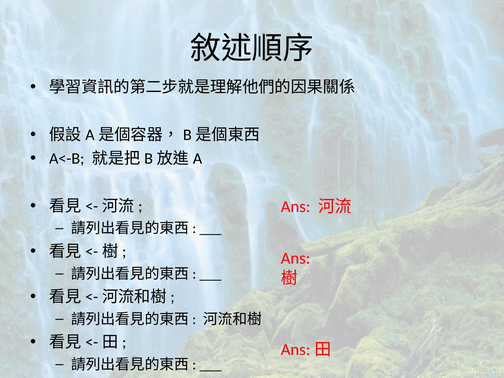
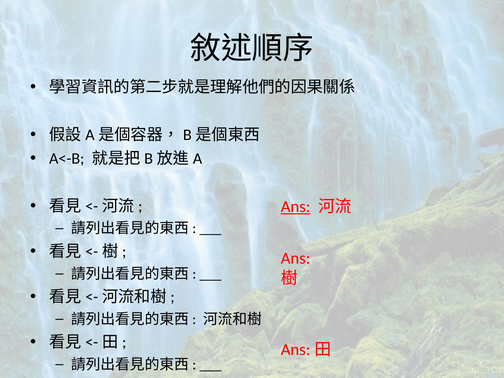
Ans at (296, 207) underline: none -> present
